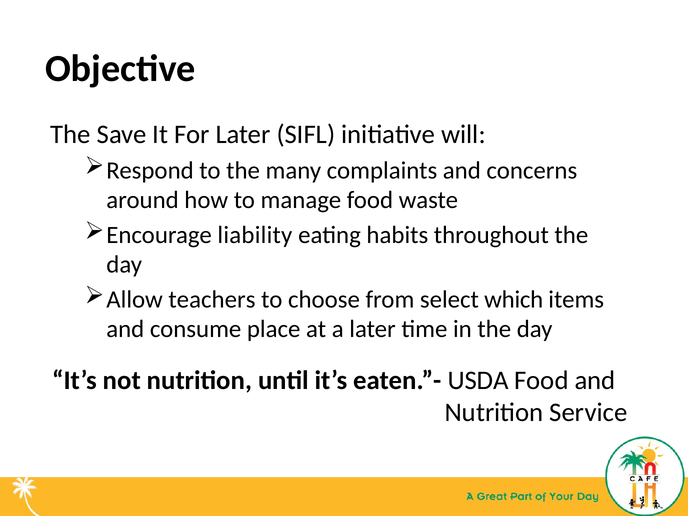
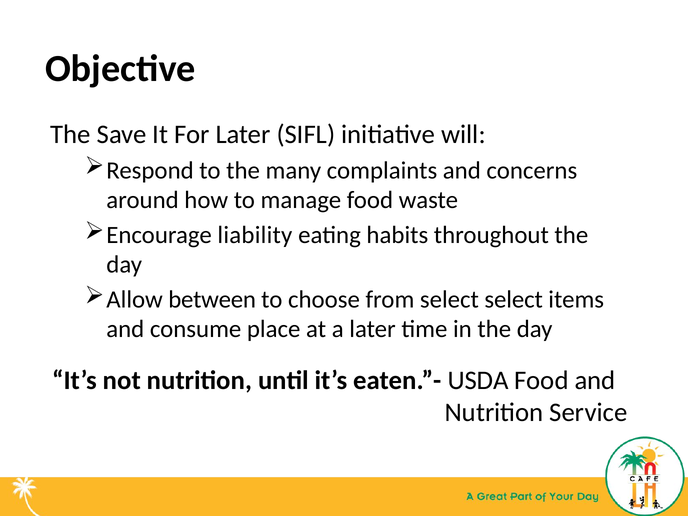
teachers: teachers -> between
select which: which -> select
